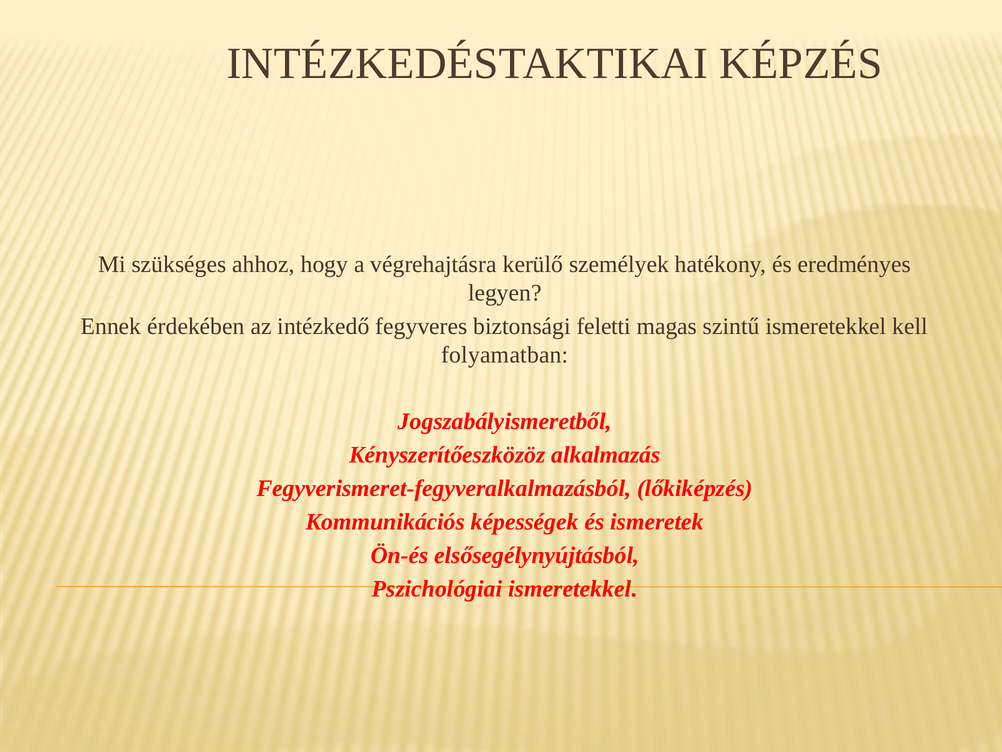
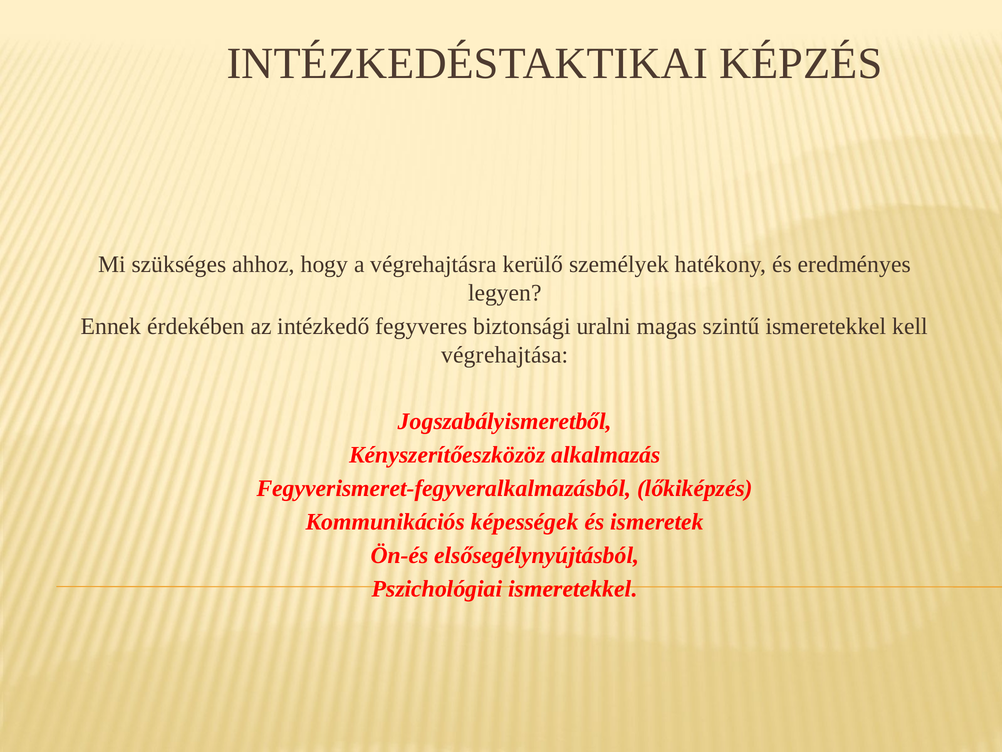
feletti: feletti -> uralni
folyamatban: folyamatban -> végrehajtása
